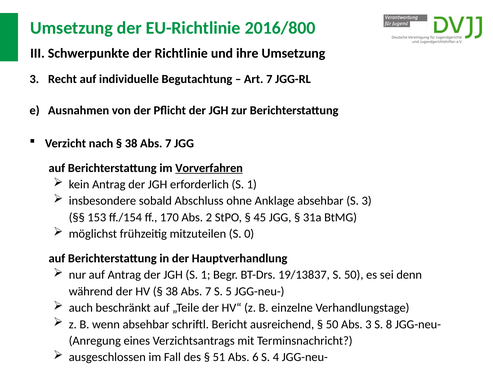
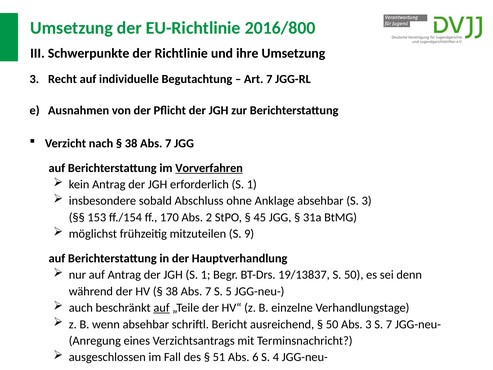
0: 0 -> 9
auf at (162, 308) underline: none -> present
S 8: 8 -> 7
